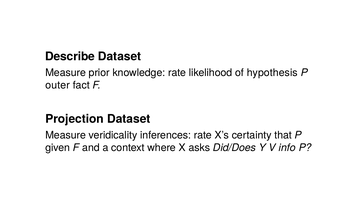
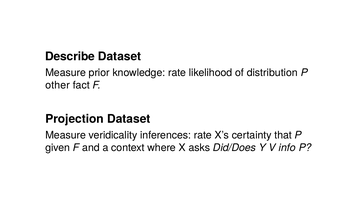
hypothesis: hypothesis -> distribution
outer: outer -> other
